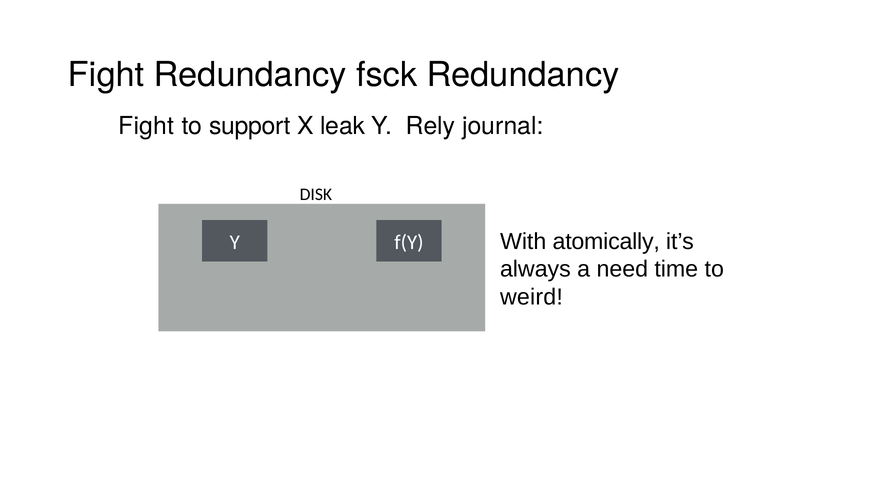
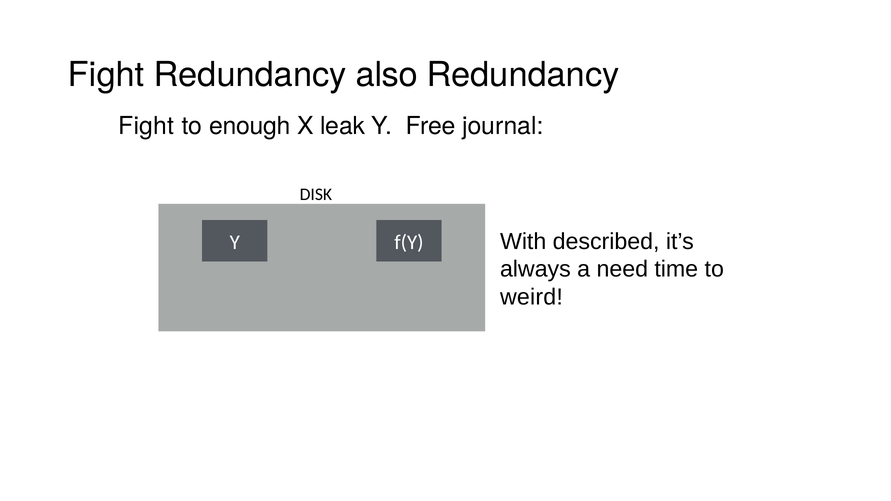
fsck: fsck -> also
support: support -> enough
Rely: Rely -> Free
atomically: atomically -> described
